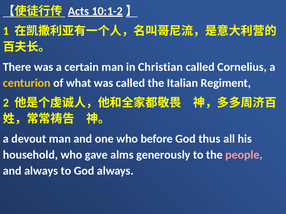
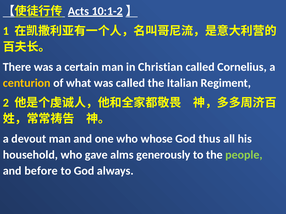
before: before -> whose
people colour: pink -> light green
and always: always -> before
